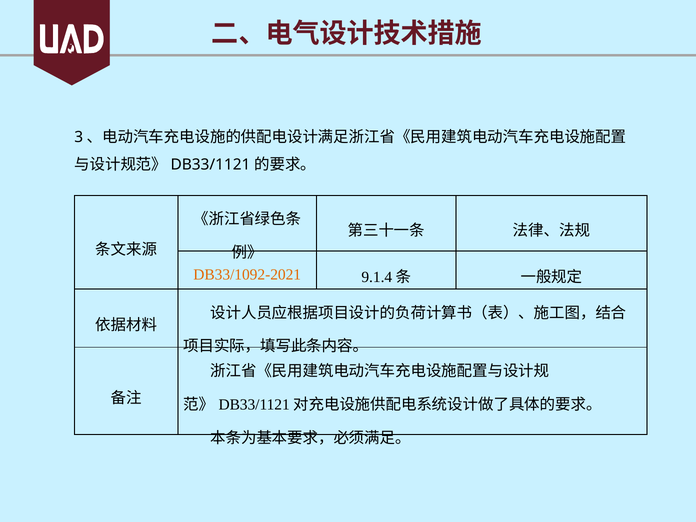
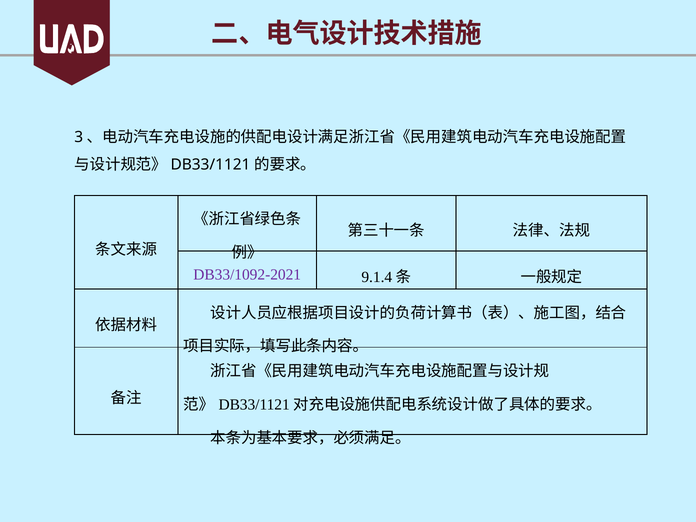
DB33/1092-2021 colour: orange -> purple
